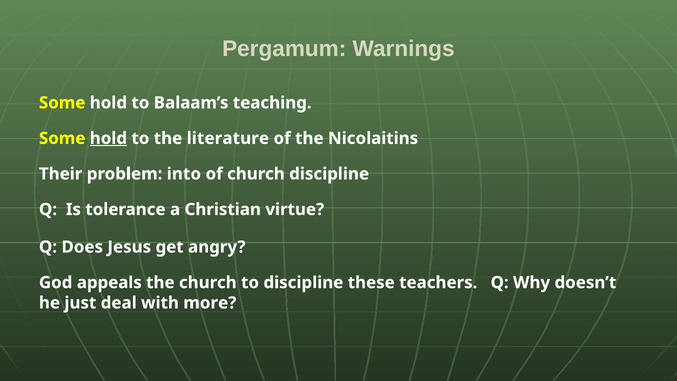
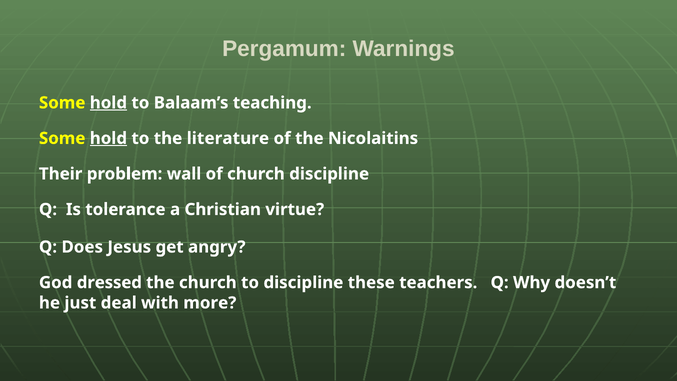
hold at (108, 103) underline: none -> present
into: into -> wall
appeals: appeals -> dressed
